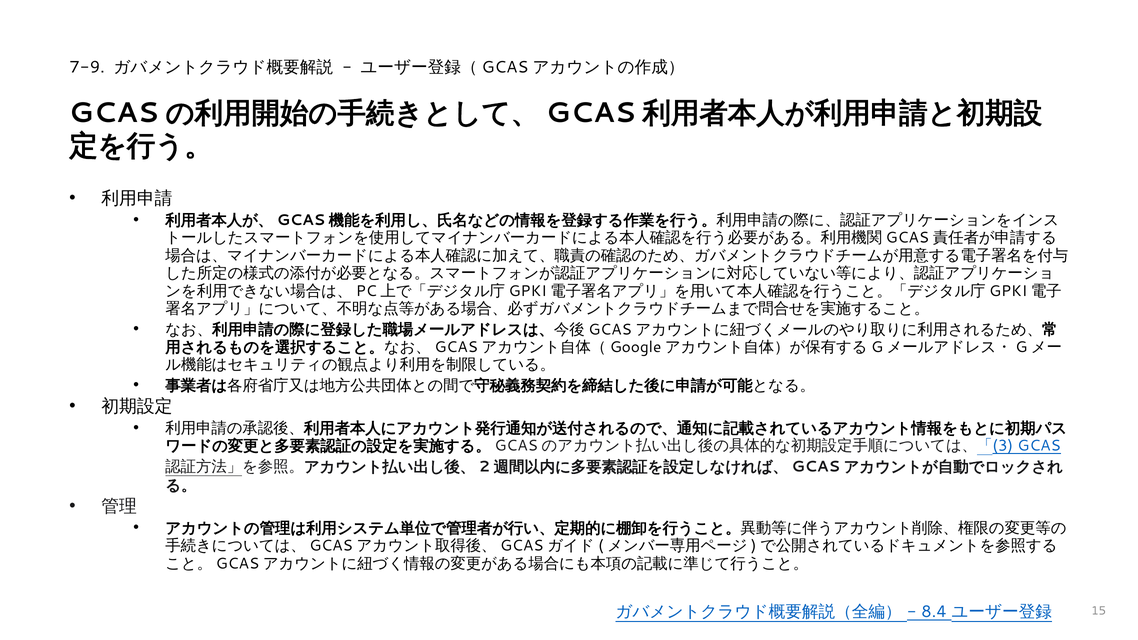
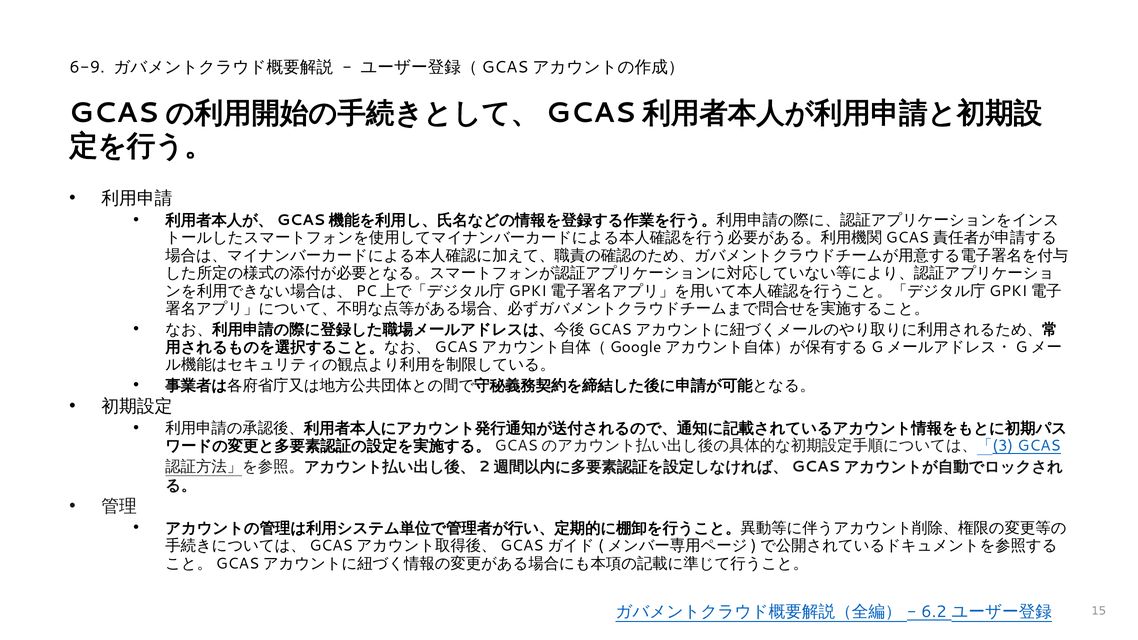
7-9: 7-9 -> 6-9
8.4: 8.4 -> 6.2
